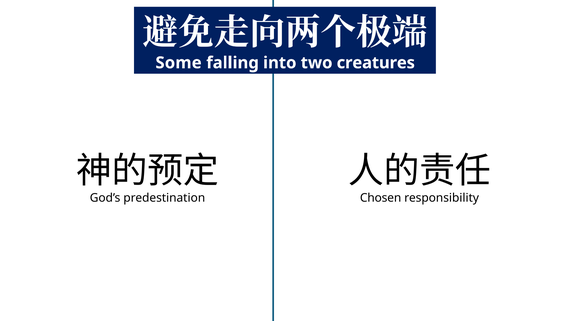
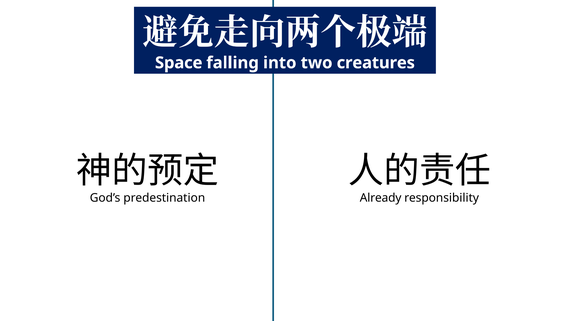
Some: Some -> Space
Chosen: Chosen -> Already
